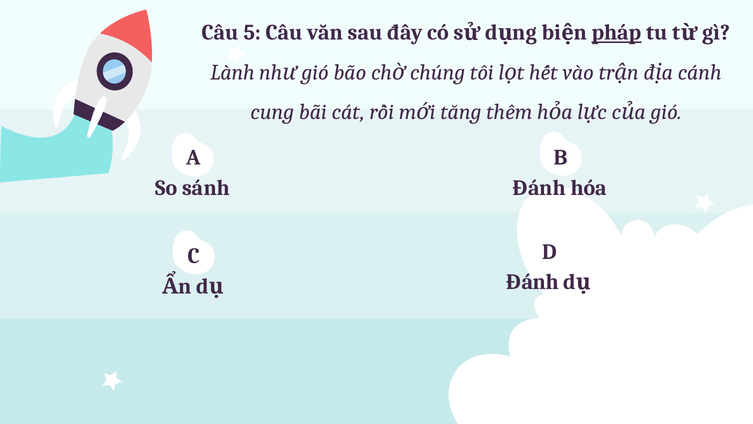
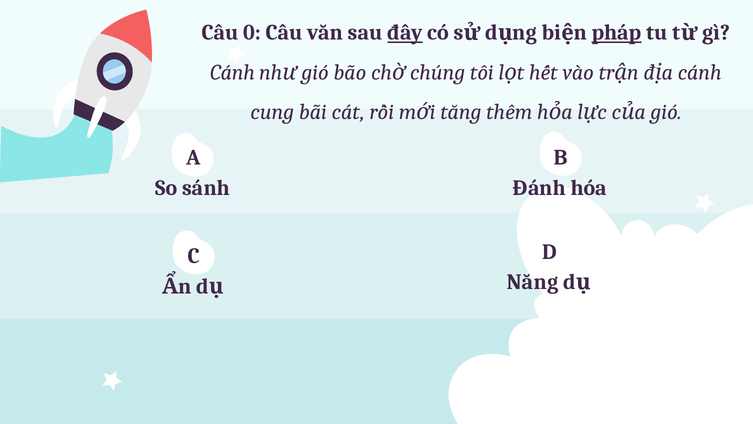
5: 5 -> 0
đây underline: none -> present
Lành at (232, 72): Lành -> Cánh
Đánh at (533, 282): Đánh -> Năng
